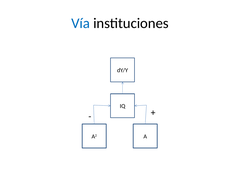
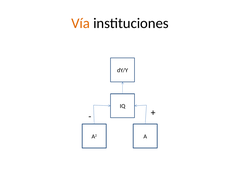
Vía colour: blue -> orange
